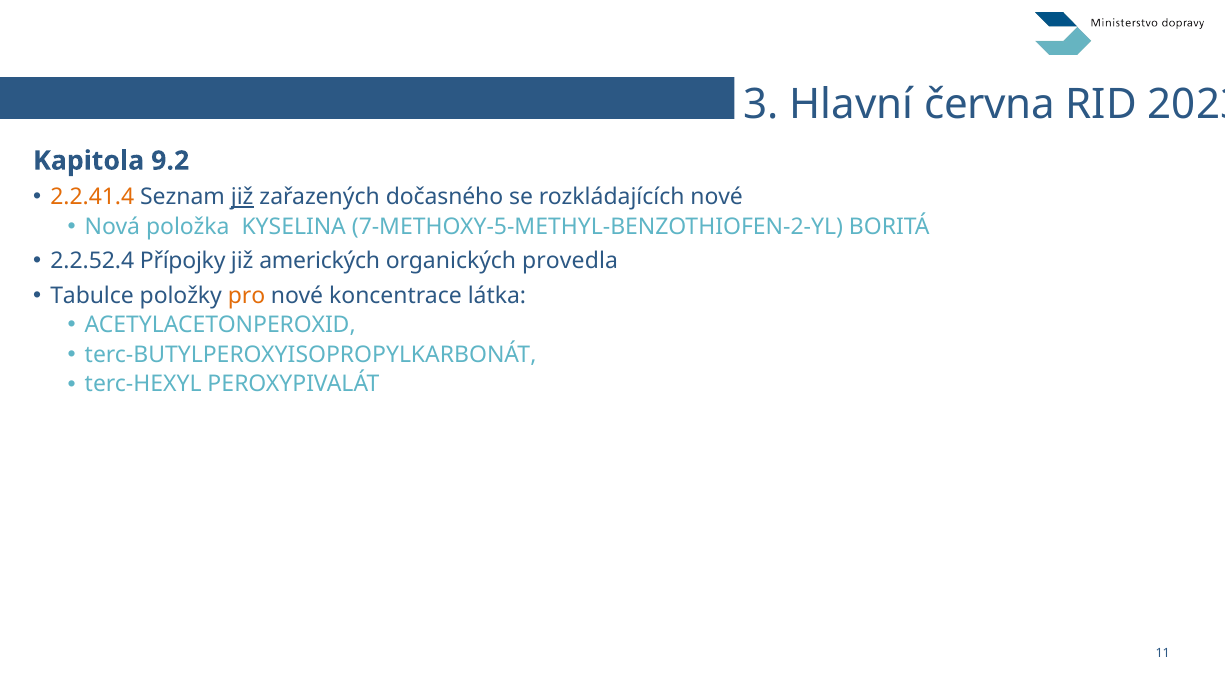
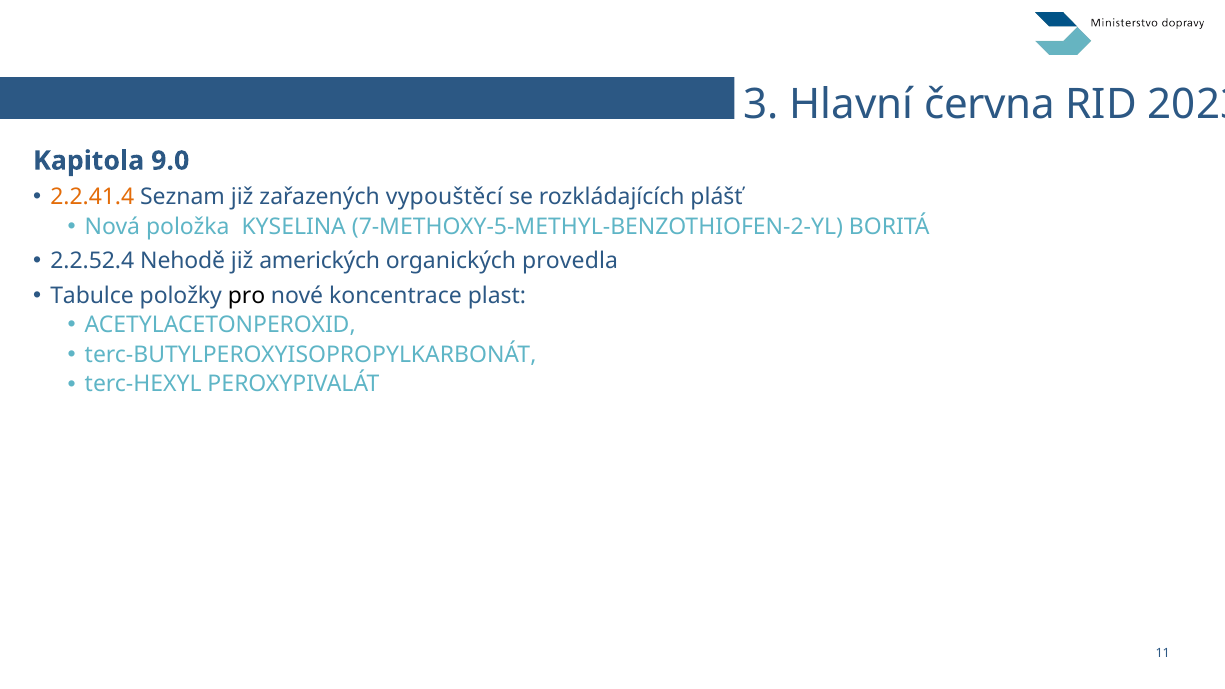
9.2: 9.2 -> 9.0
již at (242, 197) underline: present -> none
dočasného: dočasného -> vypouštěcí
rozkládajících nové: nové -> plášť
Přípojky: Přípojky -> Nehodě
pro colour: orange -> black
látka: látka -> plast
